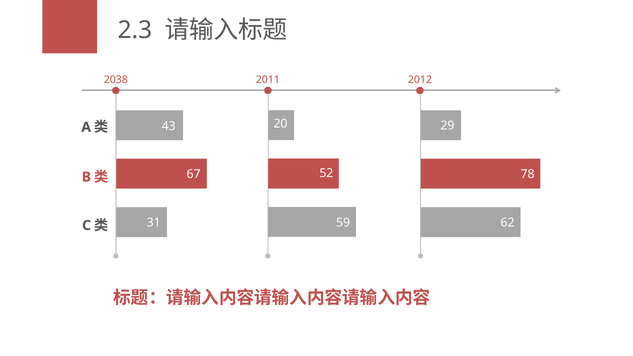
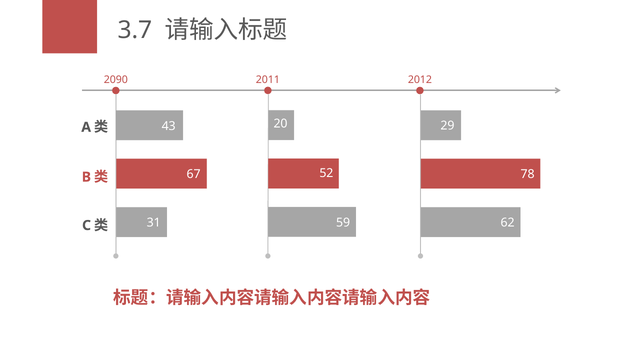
2.3: 2.3 -> 3.7
2038: 2038 -> 2090
